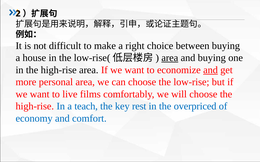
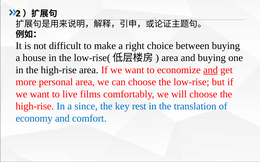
area at (170, 58) underline: present -> none
teach: teach -> since
overpriced: overpriced -> translation
